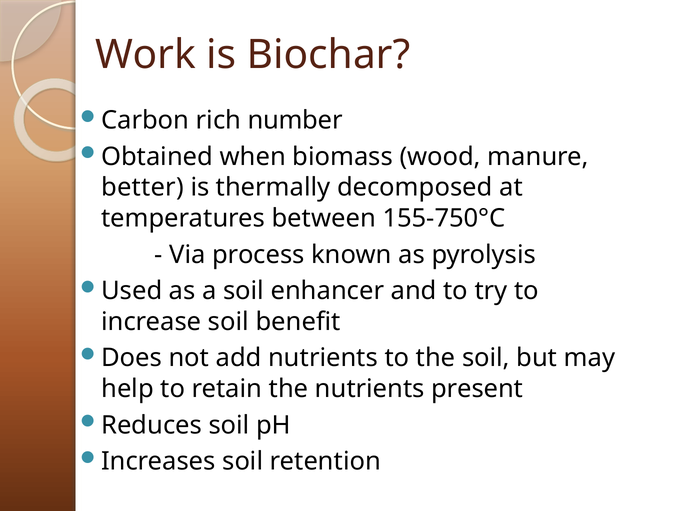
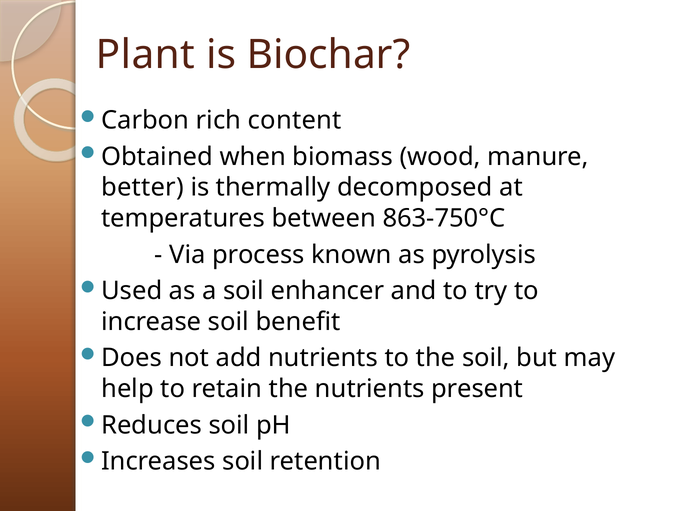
Work: Work -> Plant
number: number -> content
155-750°C: 155-750°C -> 863-750°C
